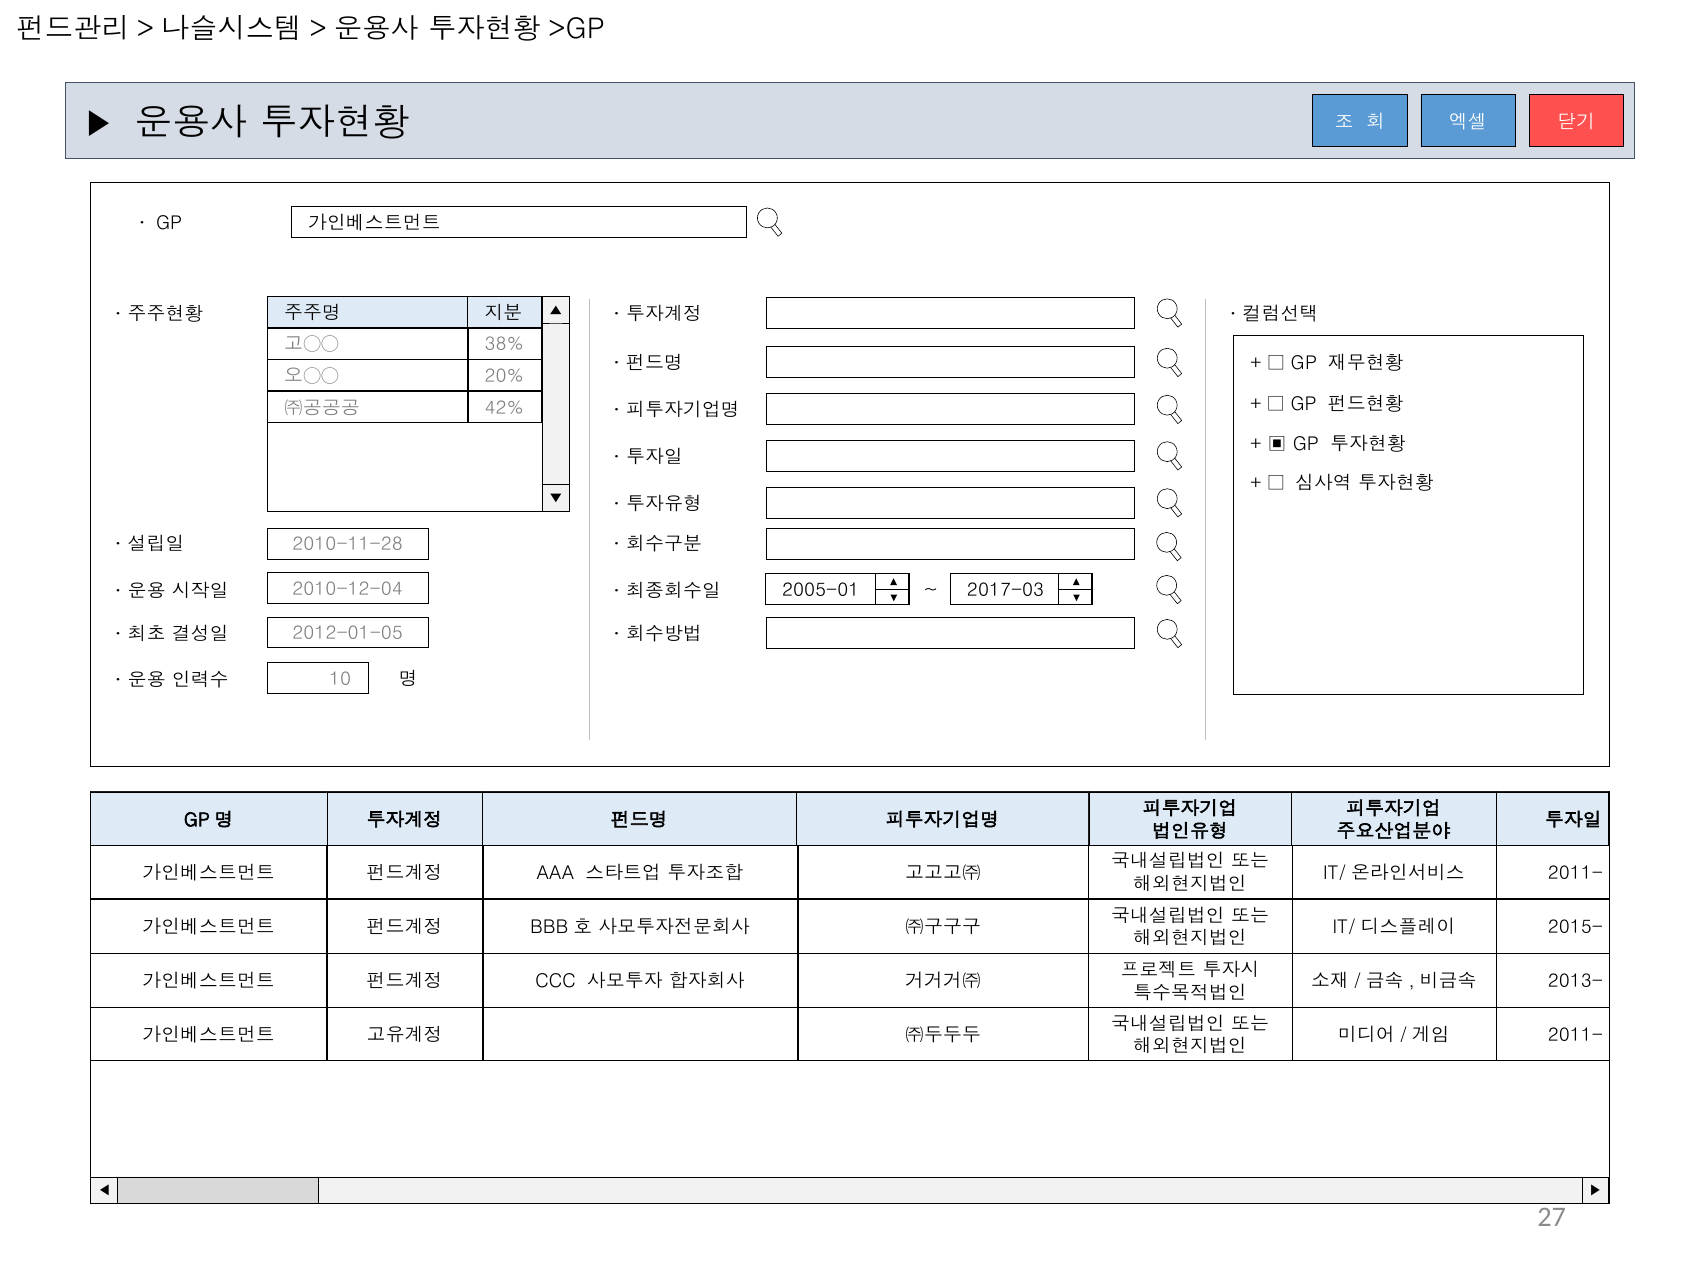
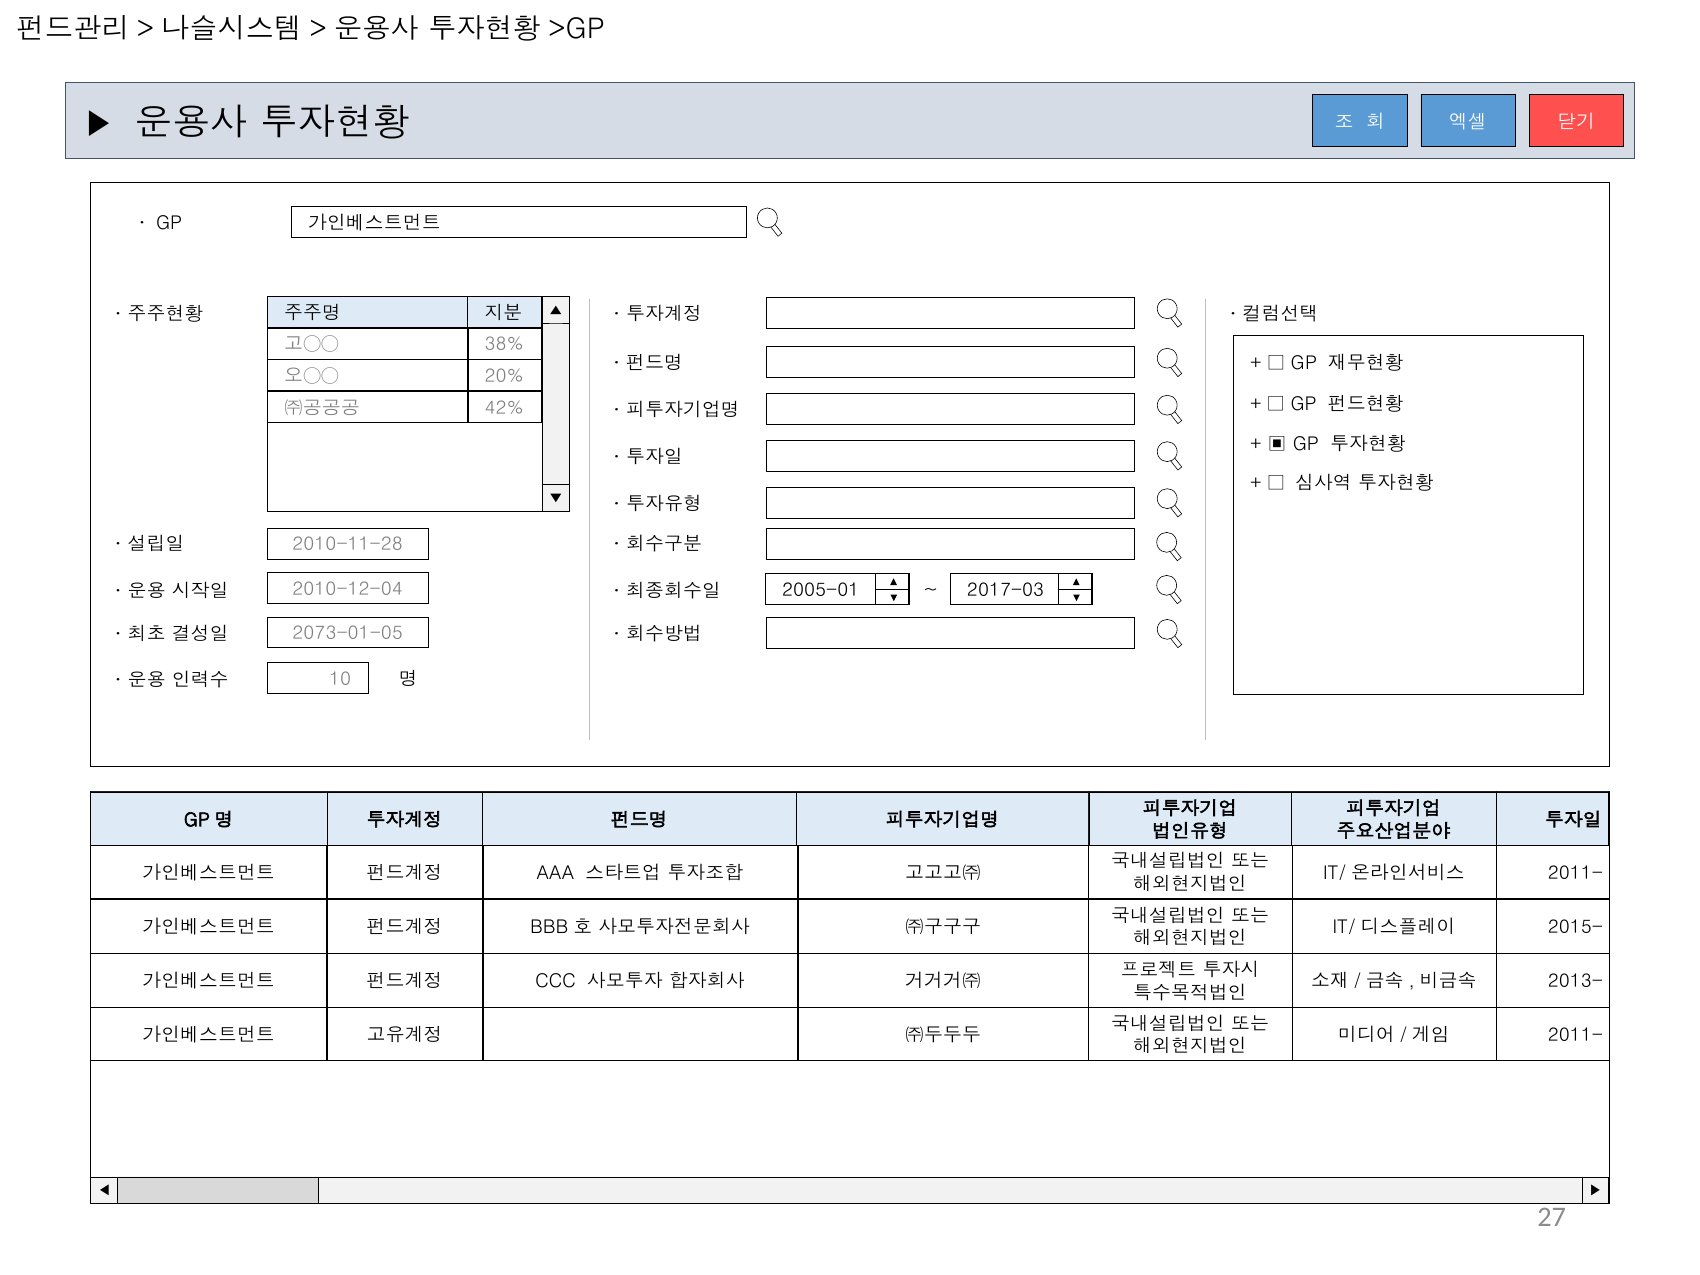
2012-01-05: 2012-01-05 -> 2073-01-05
